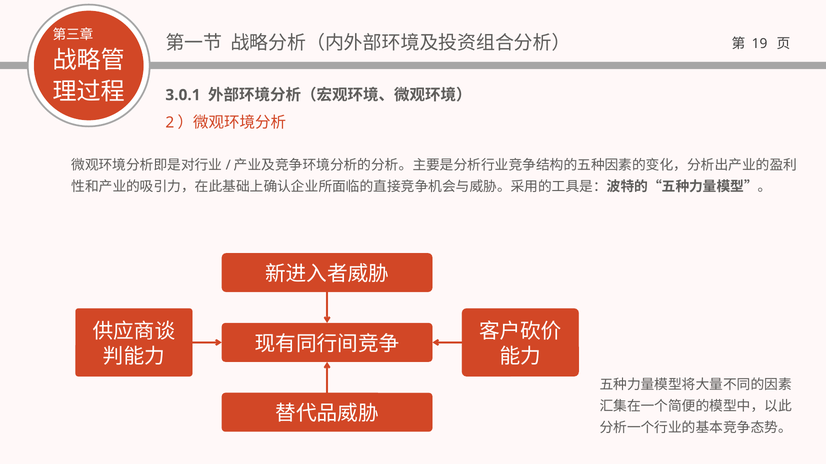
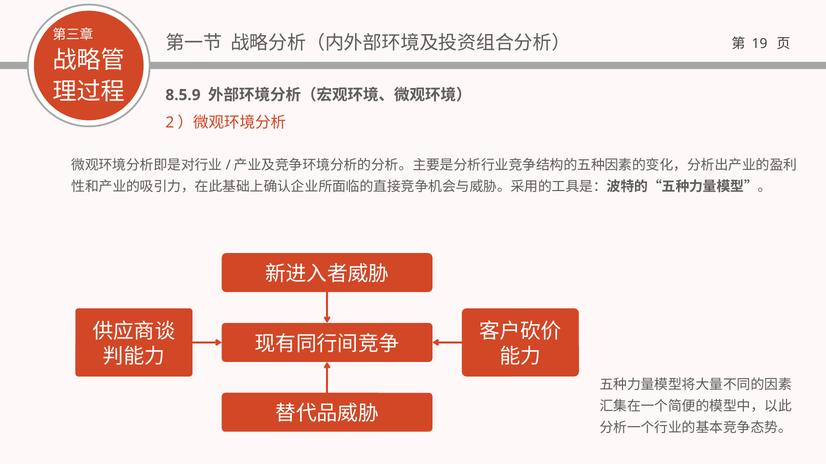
3.0.1: 3.0.1 -> 8.5.9
